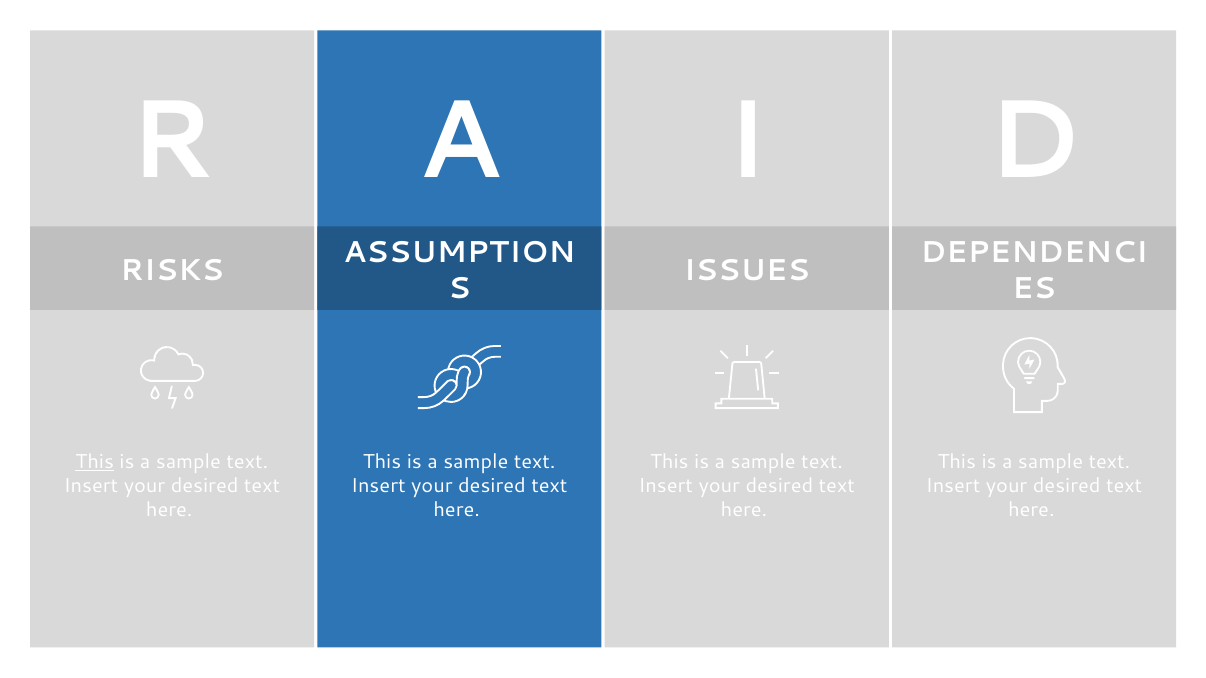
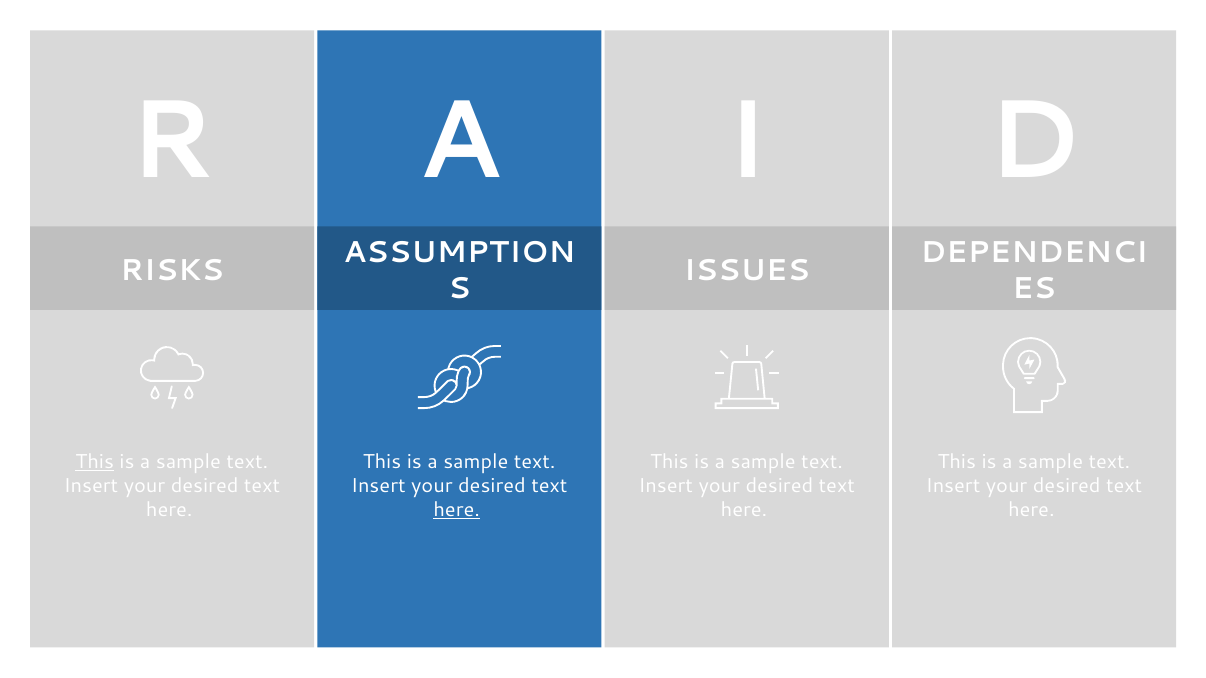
here at (457, 510) underline: none -> present
